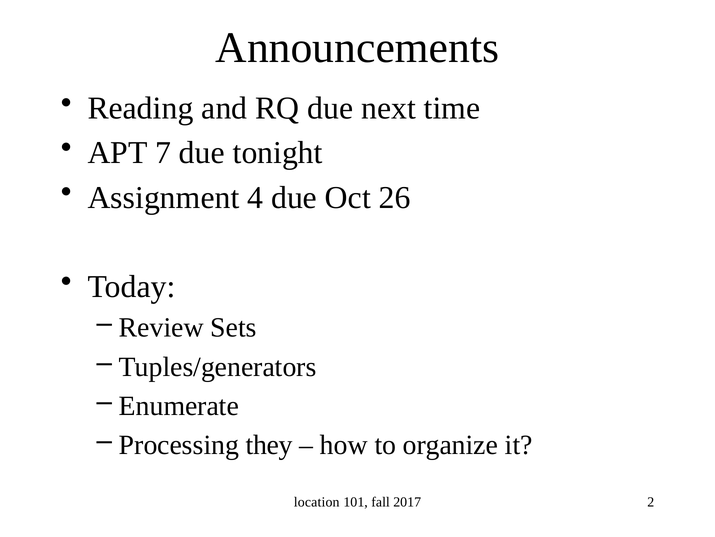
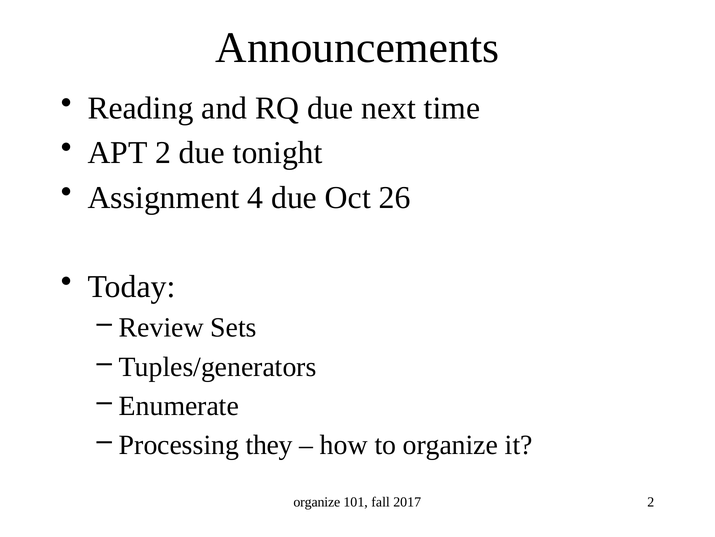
APT 7: 7 -> 2
location at (317, 501): location -> organize
